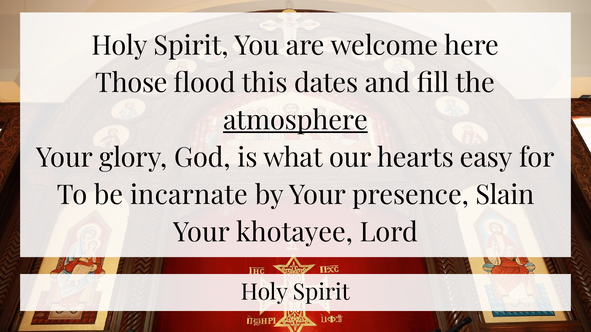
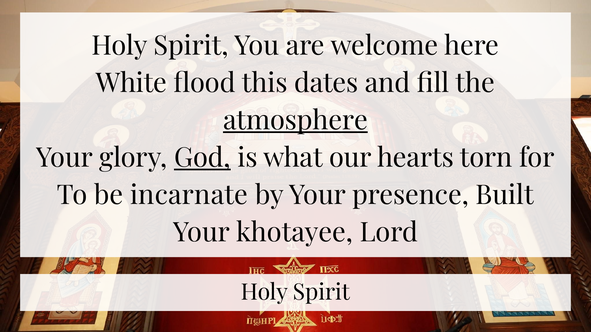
Those: Those -> White
God underline: none -> present
easy: easy -> torn
Slain: Slain -> Built
